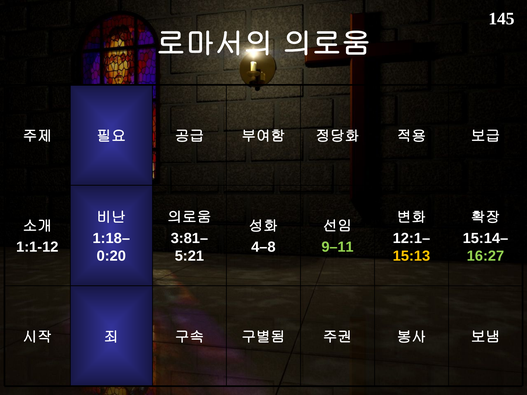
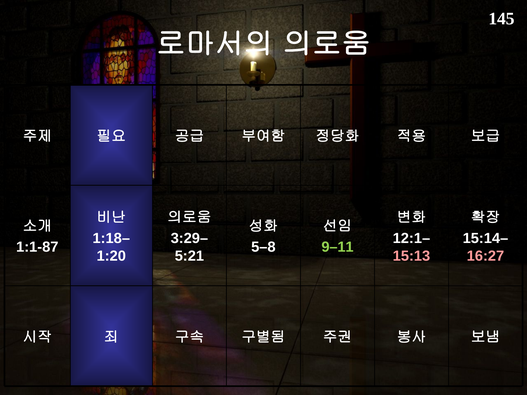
3:81–: 3:81– -> 3:29–
1:1-12: 1:1-12 -> 1:1-87
4–8: 4–8 -> 5–8
0:20: 0:20 -> 1:20
15:13 colour: yellow -> pink
16:27 colour: light green -> pink
